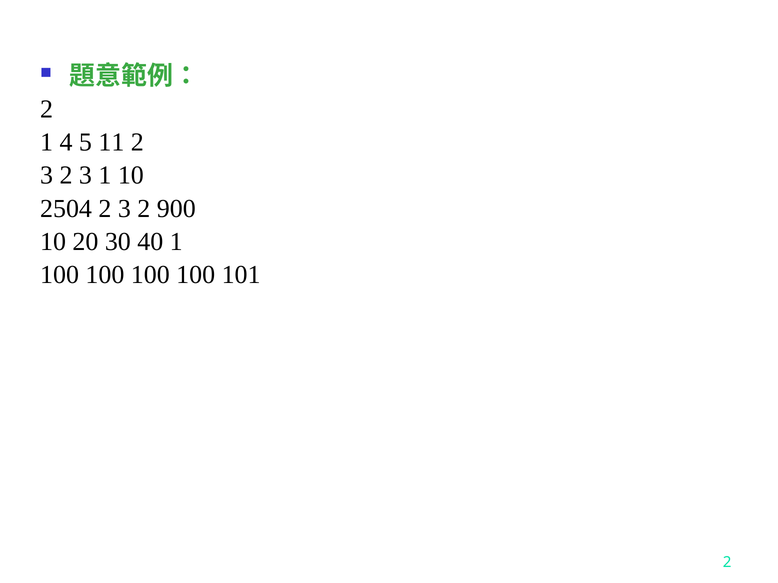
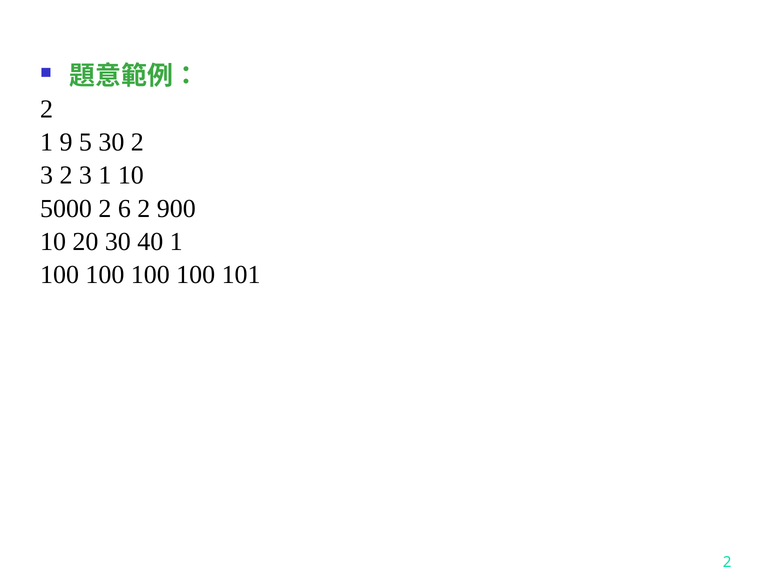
4: 4 -> 9
5 11: 11 -> 30
2504: 2504 -> 5000
3 at (124, 209): 3 -> 6
